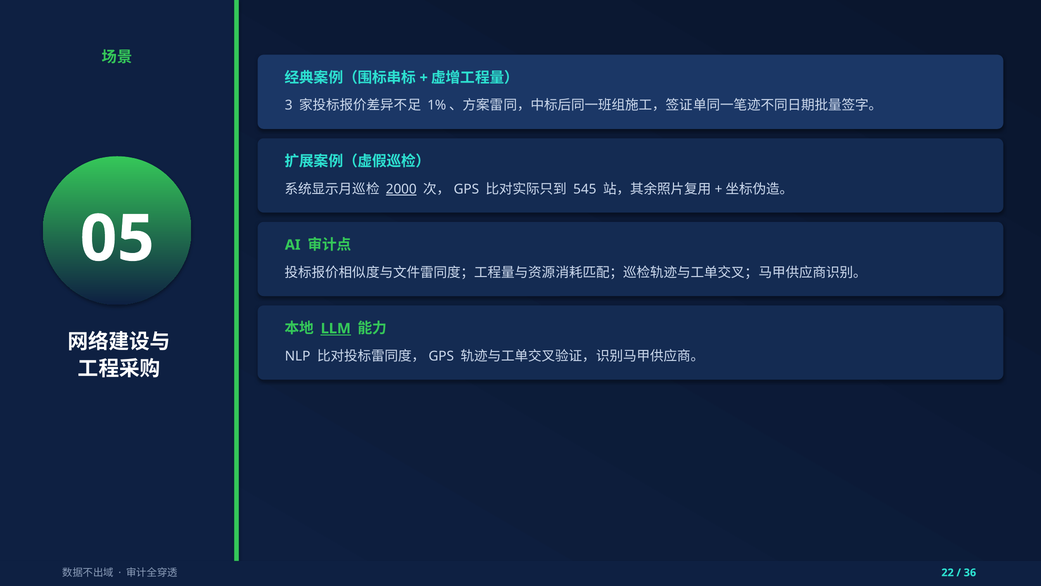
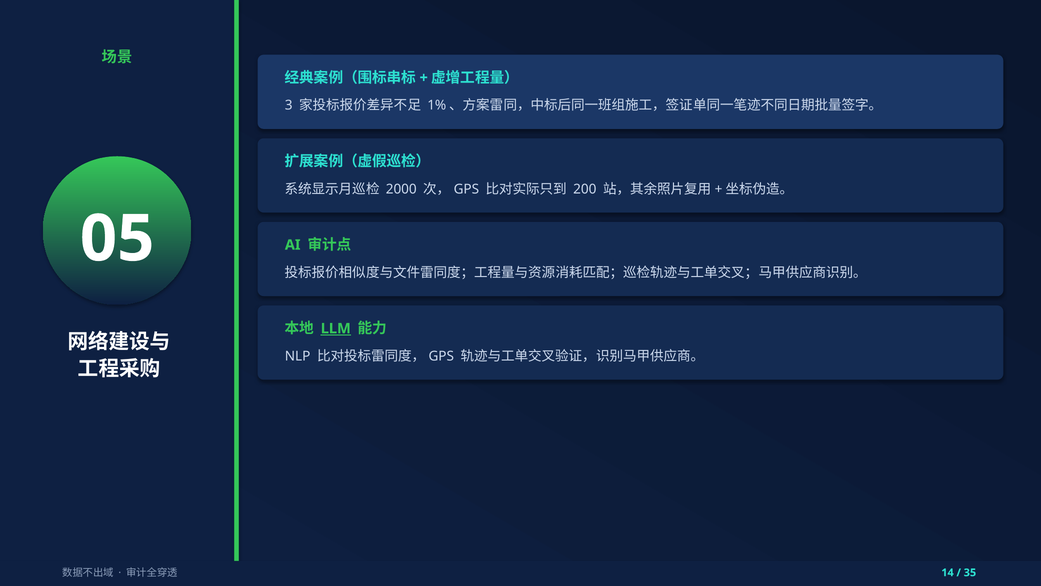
2000 underline: present -> none
545: 545 -> 200
22: 22 -> 14
36: 36 -> 35
